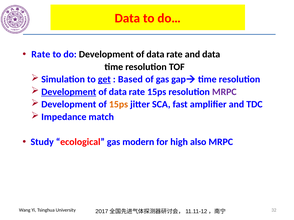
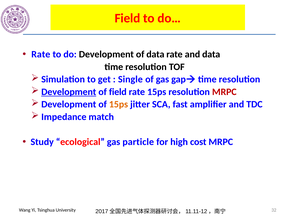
Data at (127, 18): Data -> Field
get underline: present -> none
Based: Based -> Single
data at (118, 92): data -> field
MRPC at (224, 92) colour: purple -> red
modern: modern -> particle
also: also -> cost
